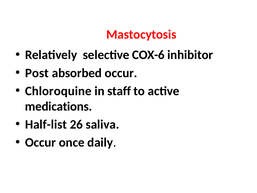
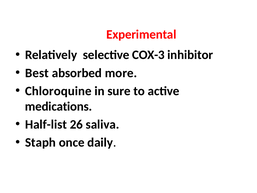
Mastocytosis: Mastocytosis -> Experimental
COX-6: COX-6 -> COX-3
Post: Post -> Best
absorbed occur: occur -> more
staff: staff -> sure
Occur at (40, 142): Occur -> Staph
